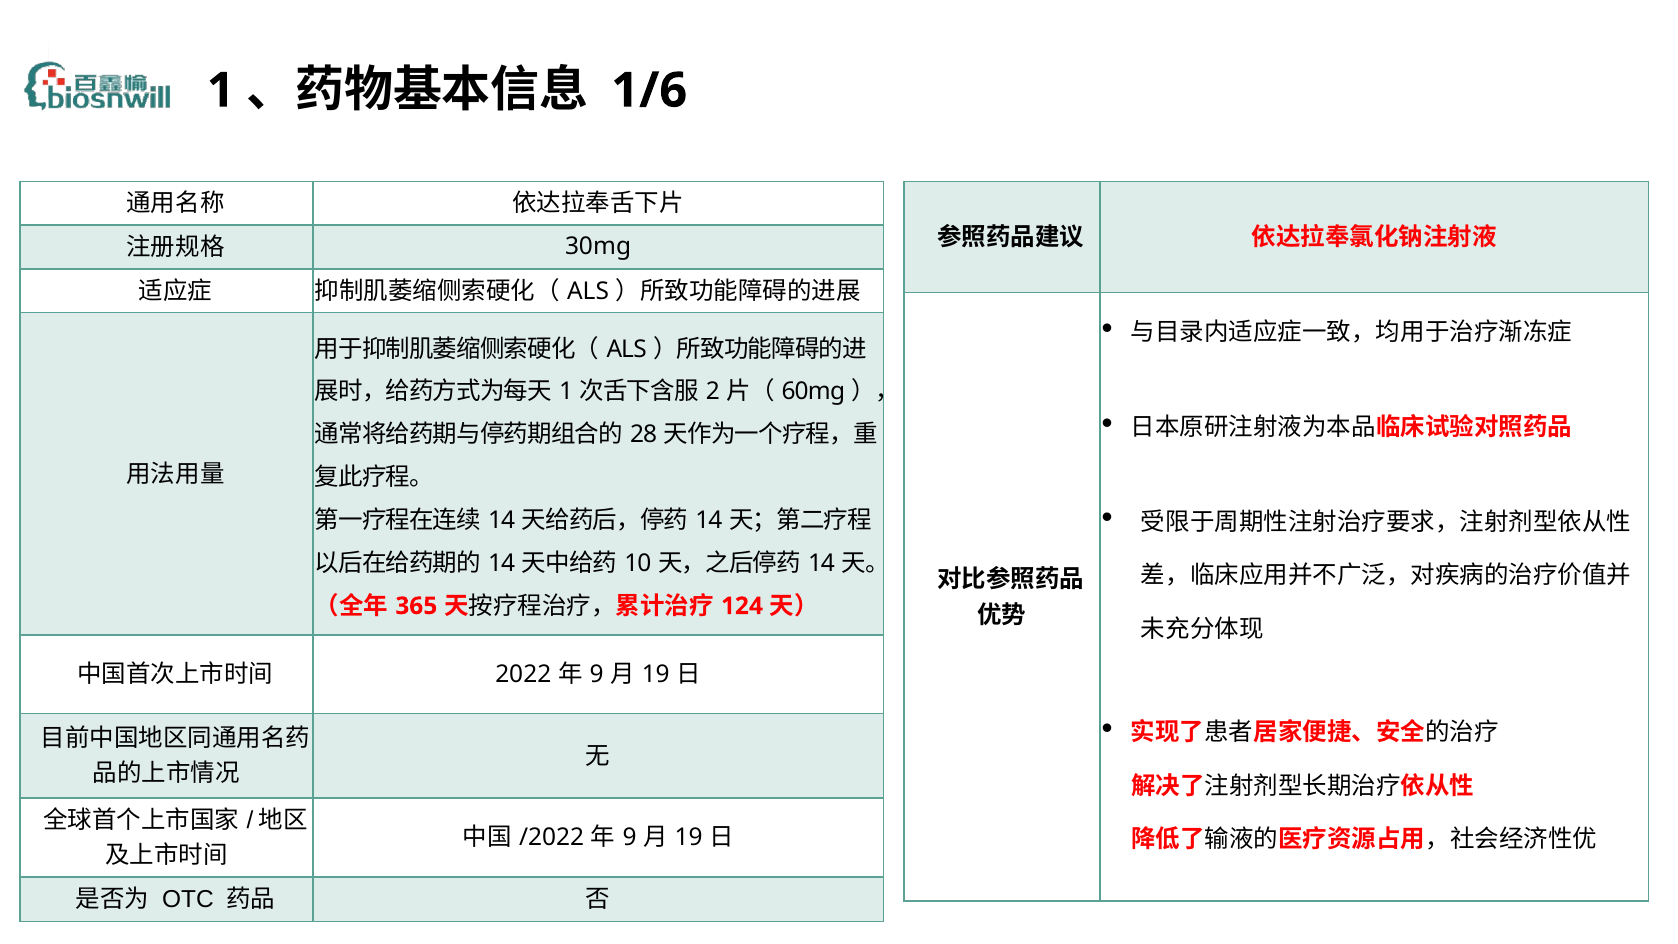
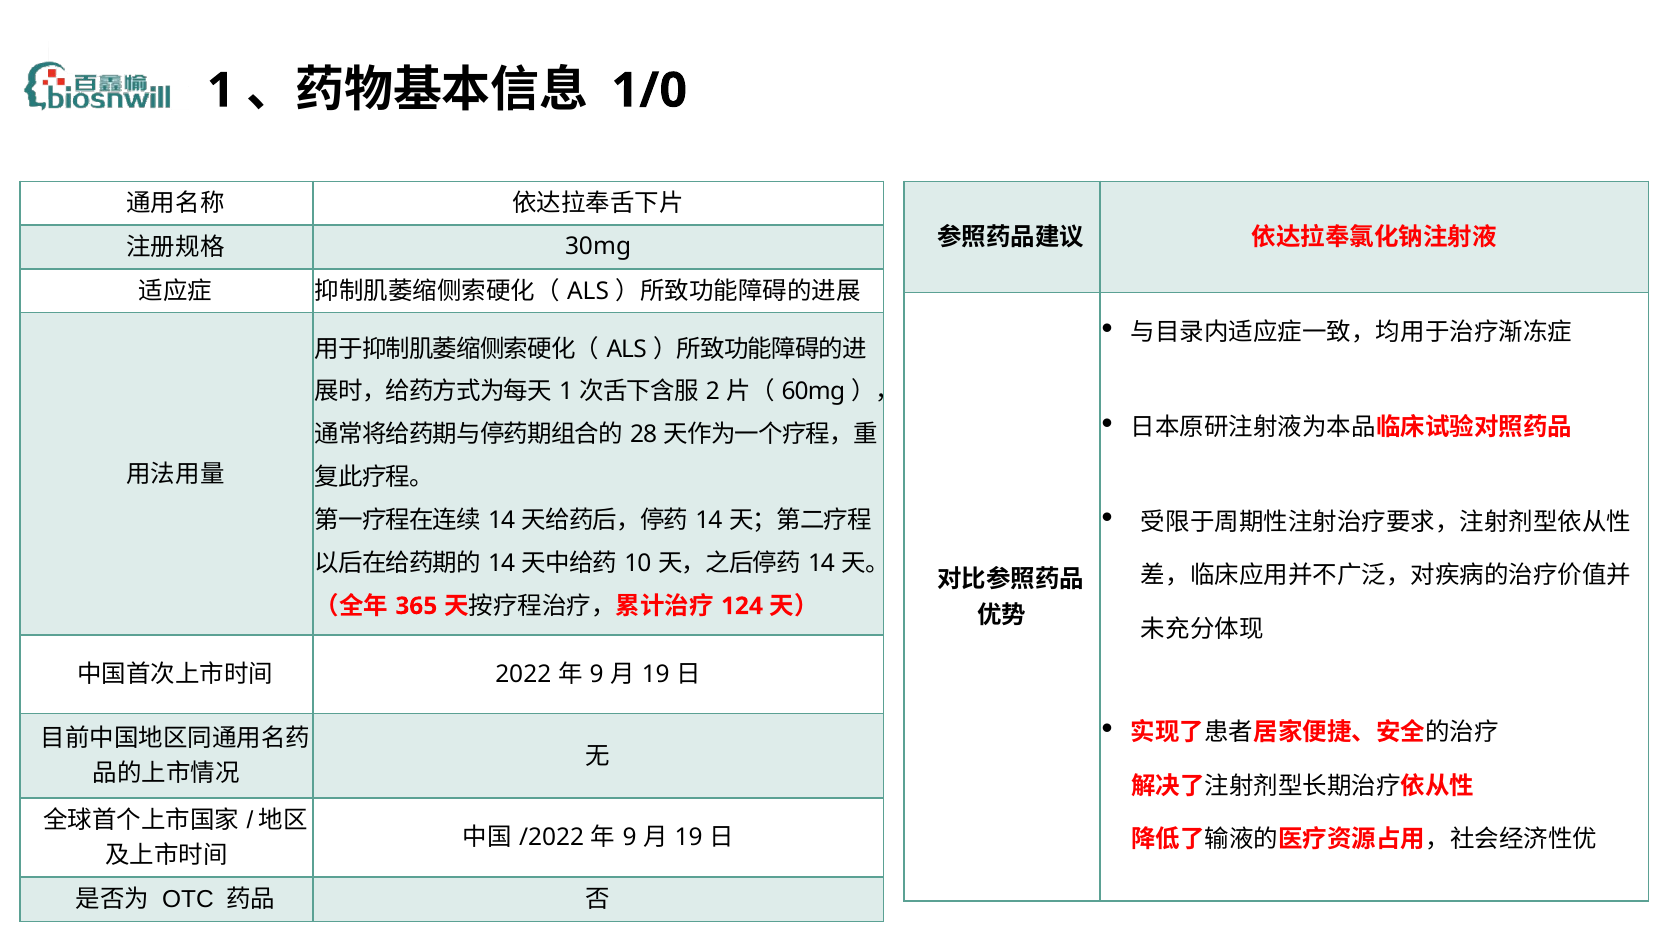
1/6: 1/6 -> 1/0
